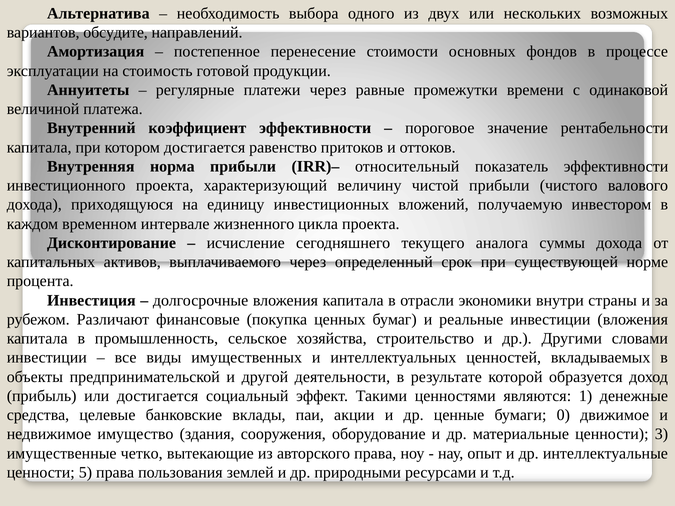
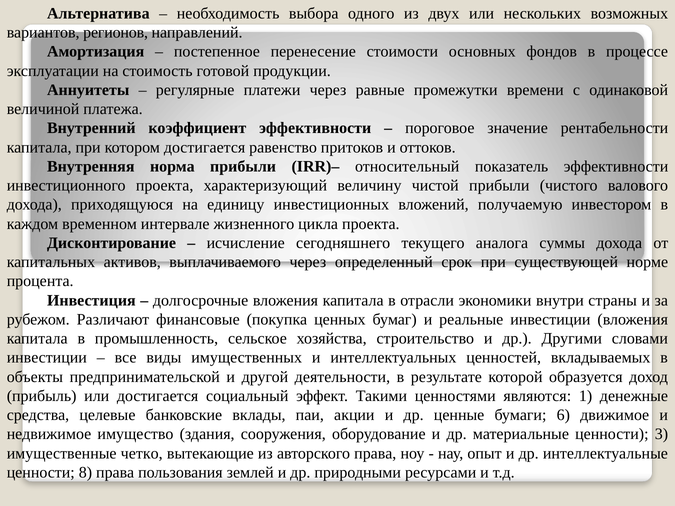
обсудите: обсудите -> регионов
0: 0 -> 6
5: 5 -> 8
